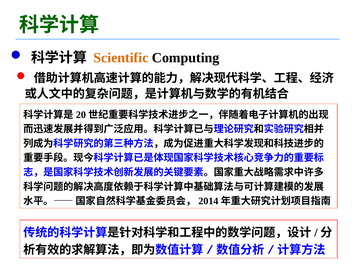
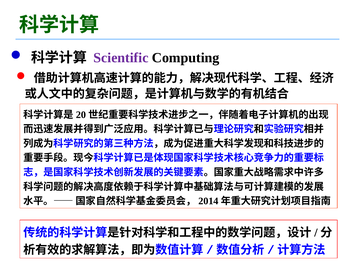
Scientific colour: orange -> purple
